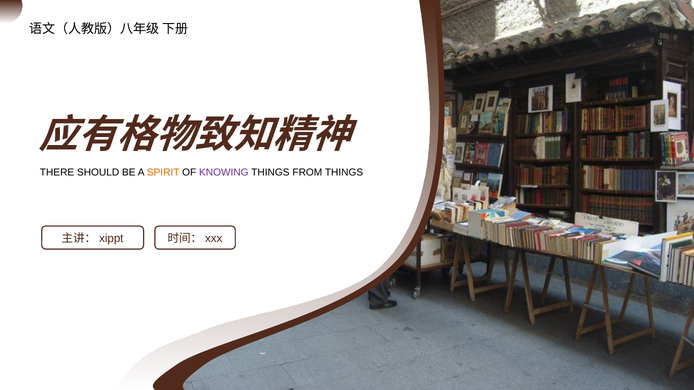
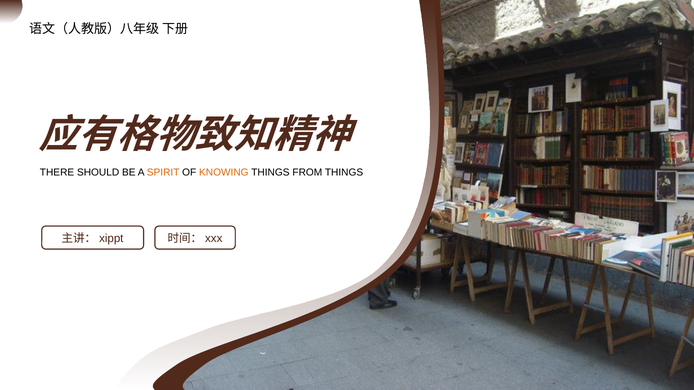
KNOWING colour: purple -> orange
